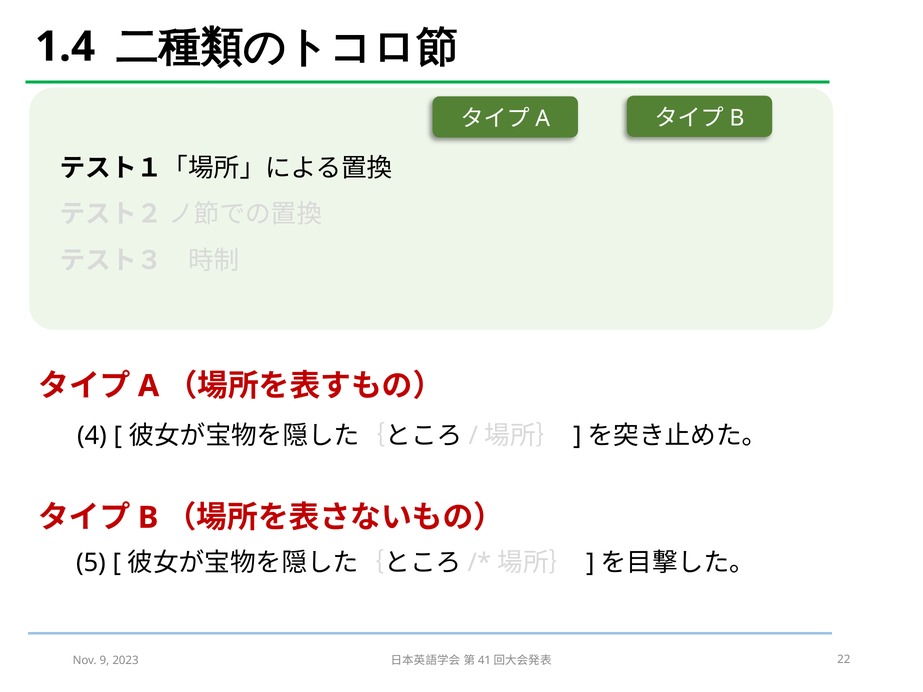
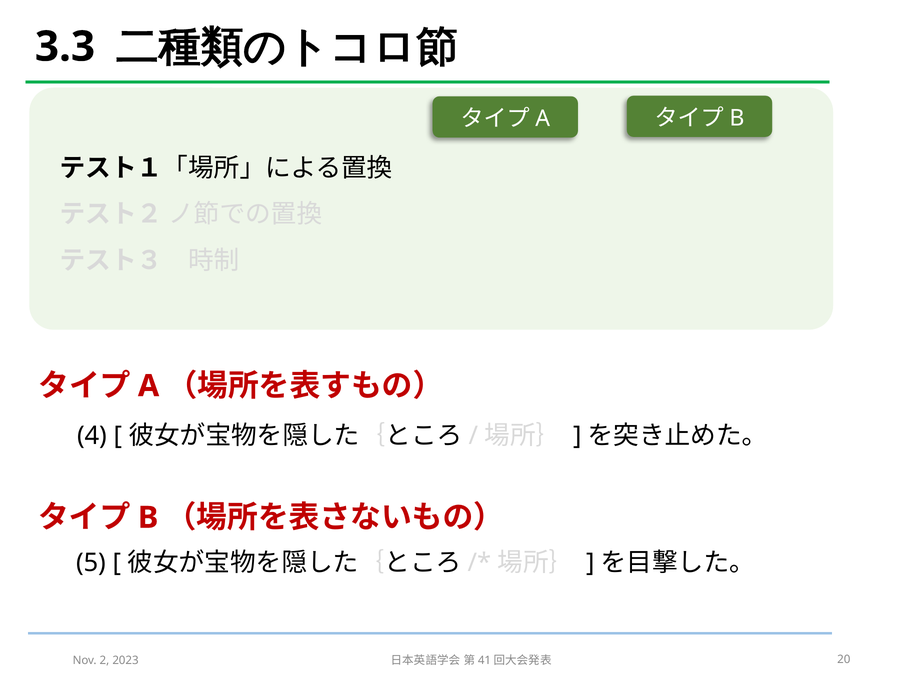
1.4: 1.4 -> 3.3
9: 9 -> 2
22: 22 -> 20
